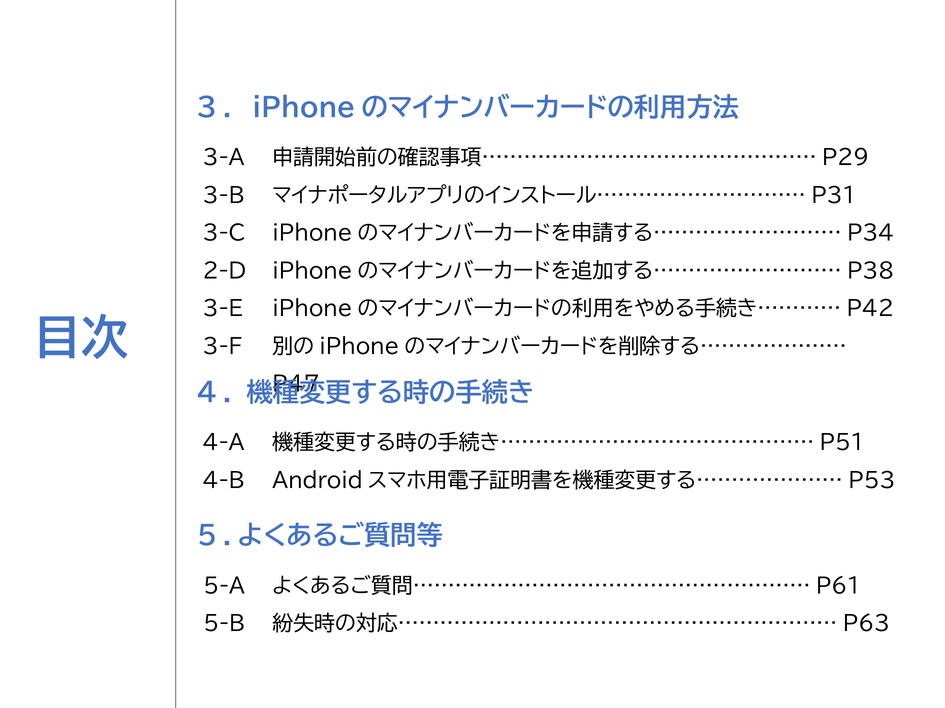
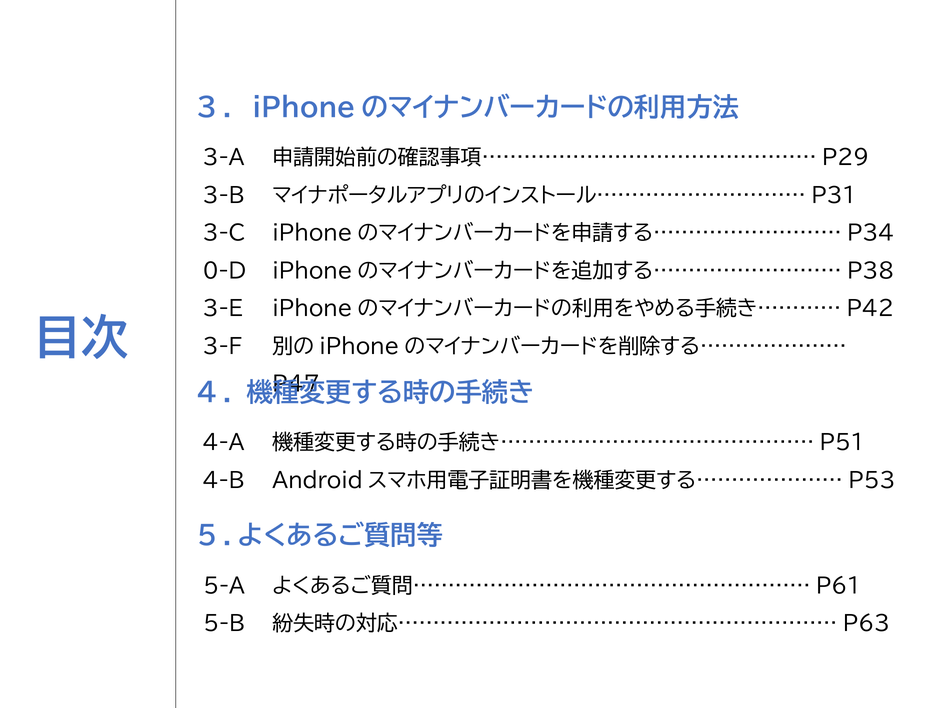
2-D: 2-D -> 0-D
